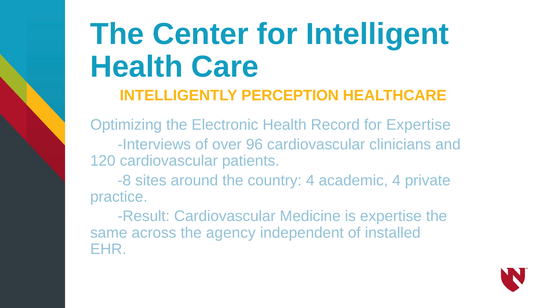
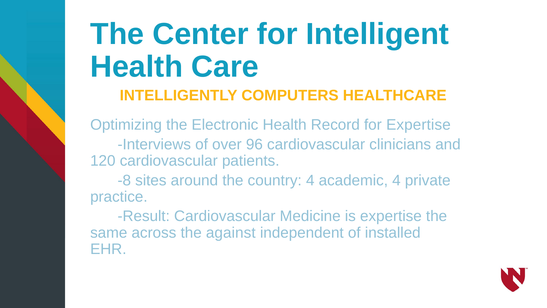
PERCEPTION: PERCEPTION -> COMPUTERS
agency: agency -> against
